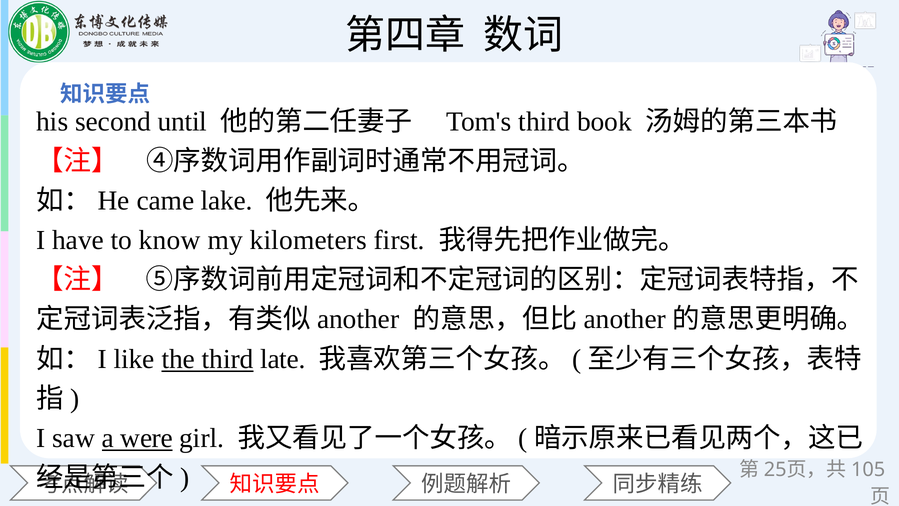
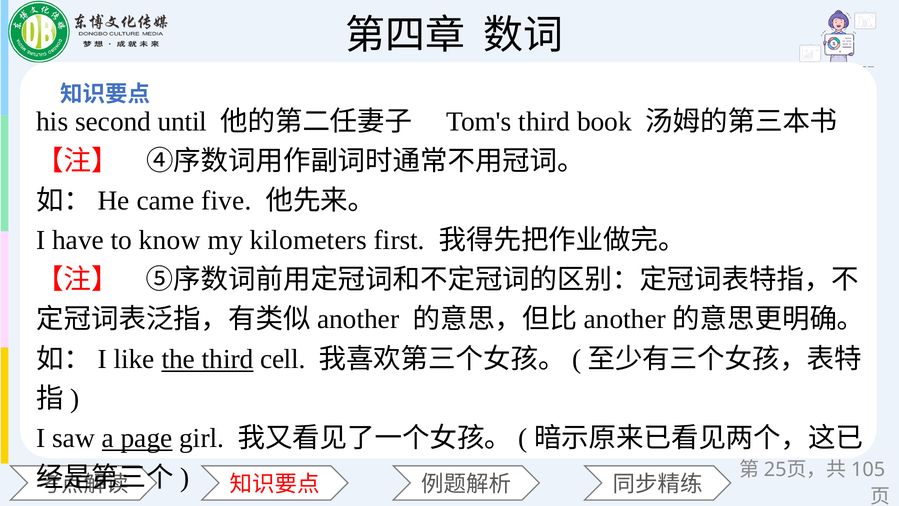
lake: lake -> five
late: late -> cell
were: were -> page
